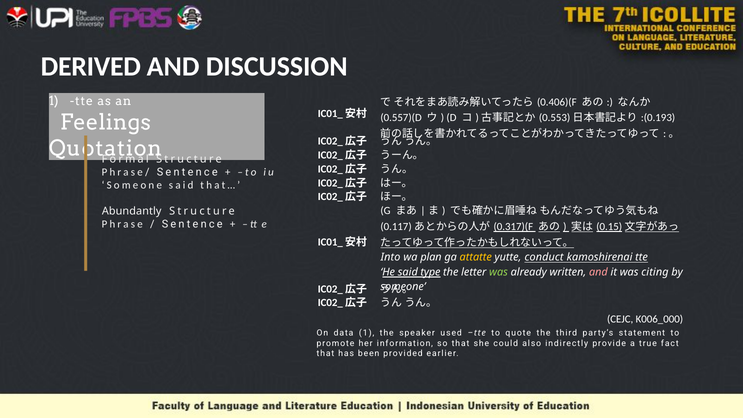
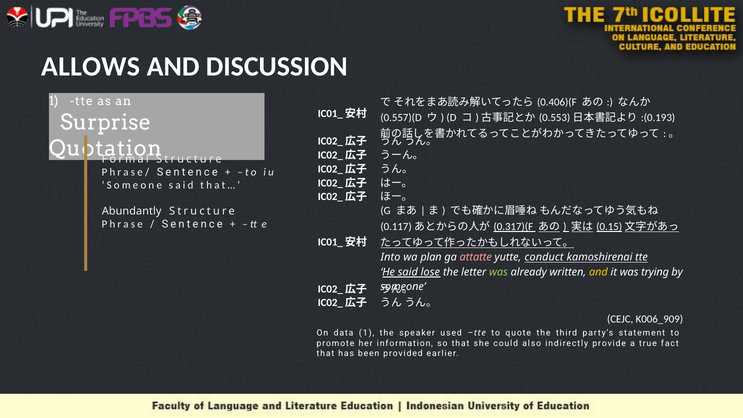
DERIVED: DERIVED -> ALLOWS
Feelings: Feelings -> Surprise
attatte colour: yellow -> pink
type: type -> lose
and at (598, 272) colour: pink -> yellow
citing: citing -> trying
K006_000: K006_000 -> K006_909
